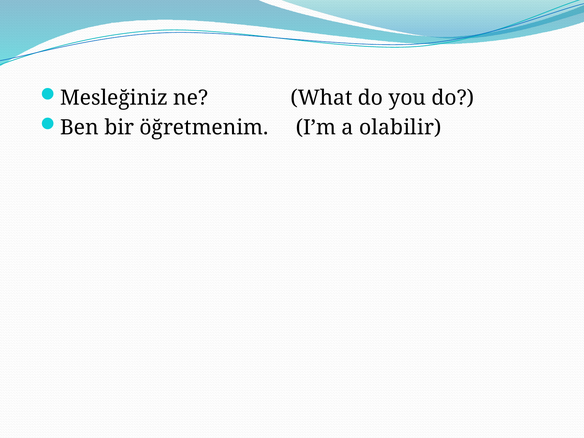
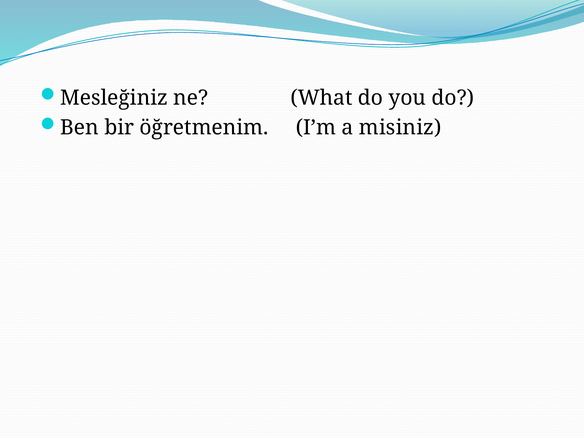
olabilir: olabilir -> misiniz
